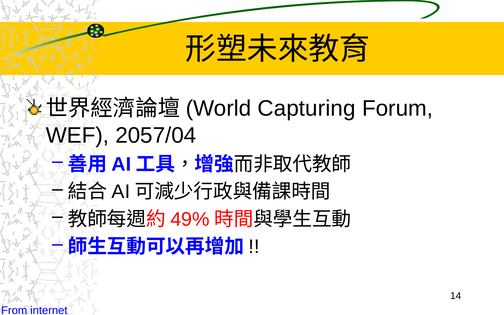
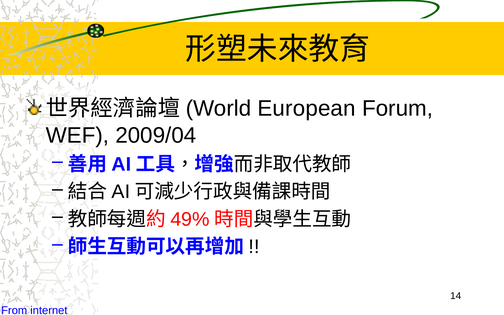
Capturing: Capturing -> European
2057/04: 2057/04 -> 2009/04
